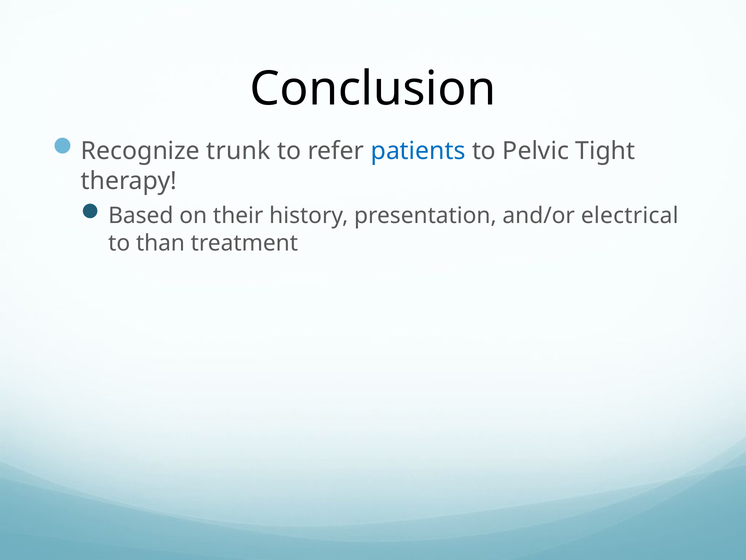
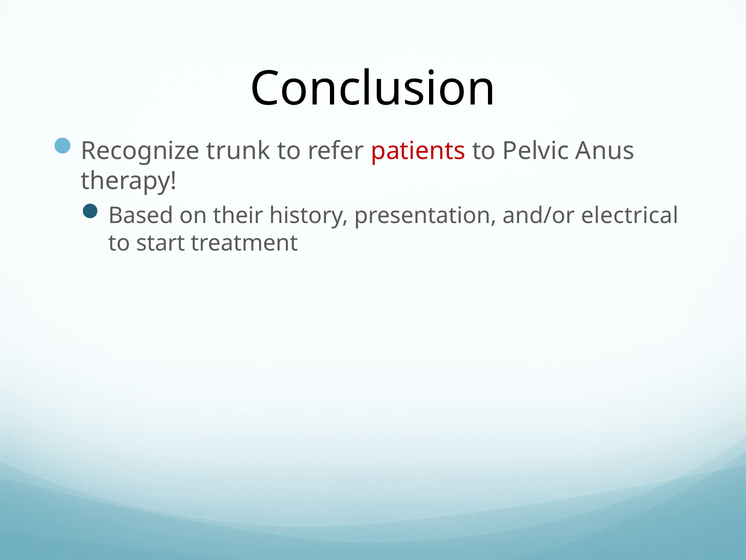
patients colour: blue -> red
Tight: Tight -> Anus
than: than -> start
